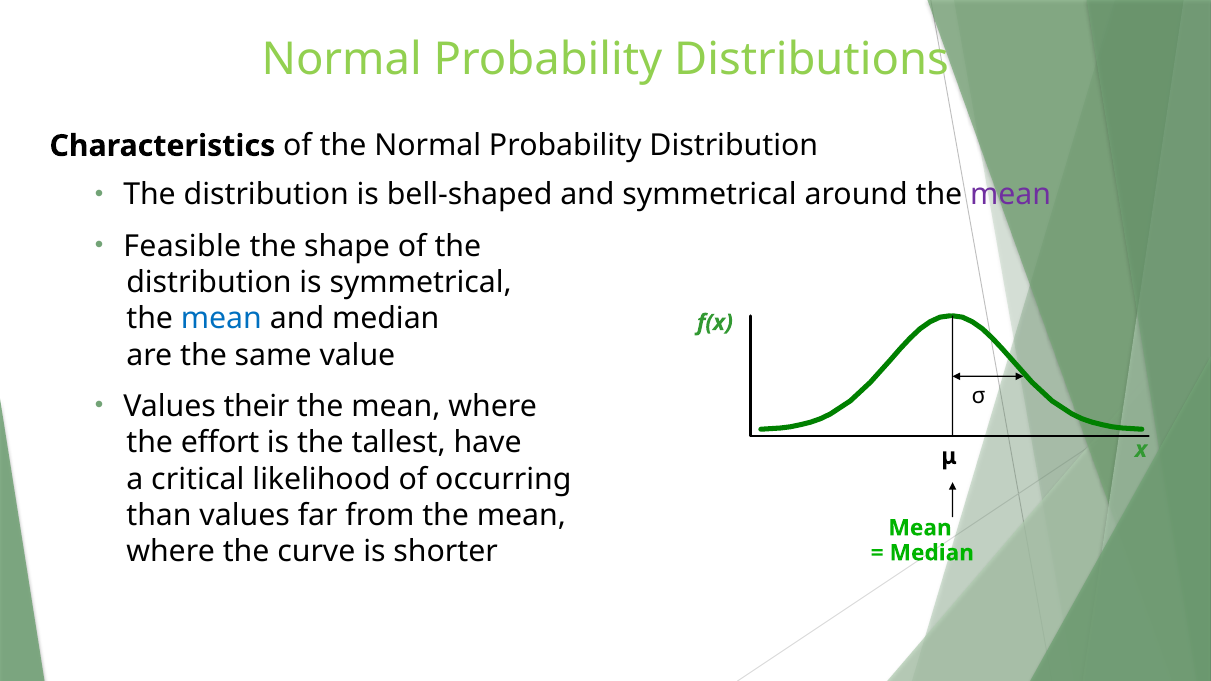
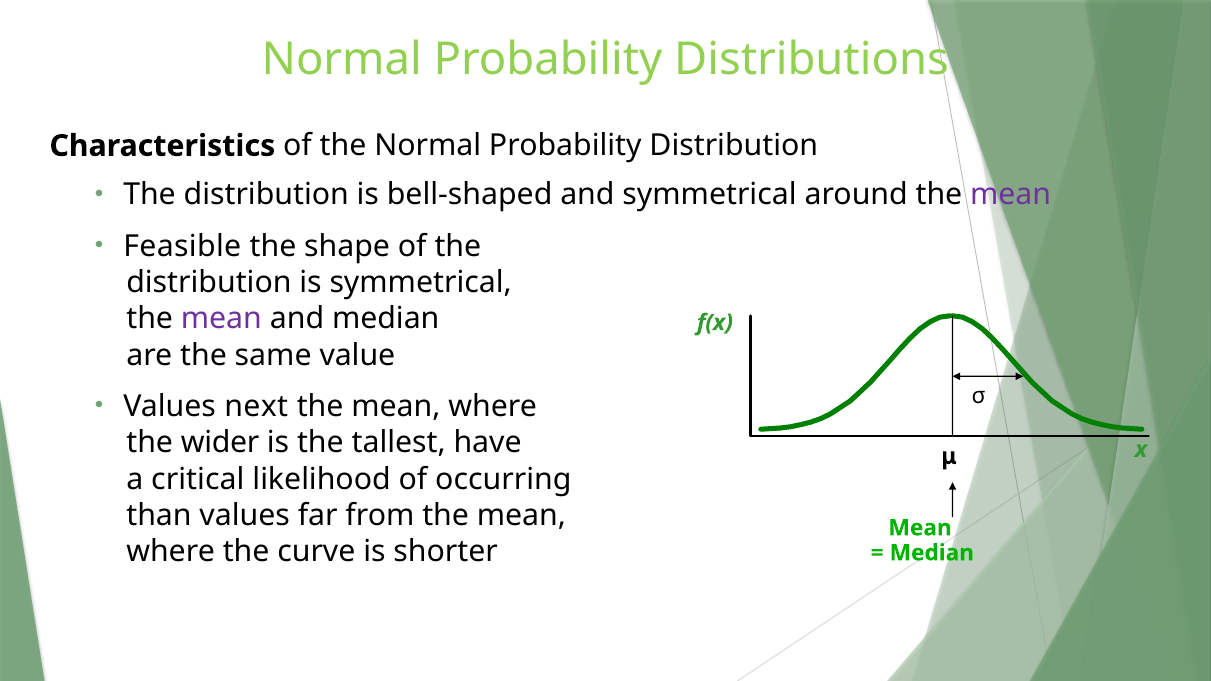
mean at (221, 319) colour: blue -> purple
their: their -> next
effort: effort -> wider
